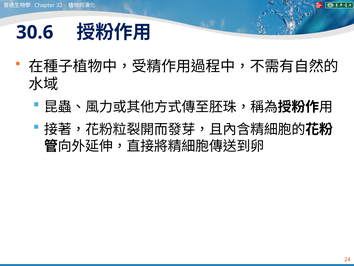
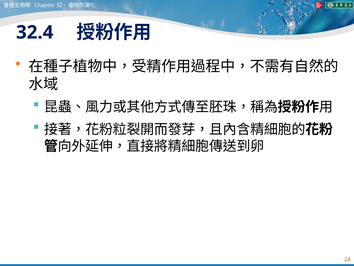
30.6: 30.6 -> 32.4
